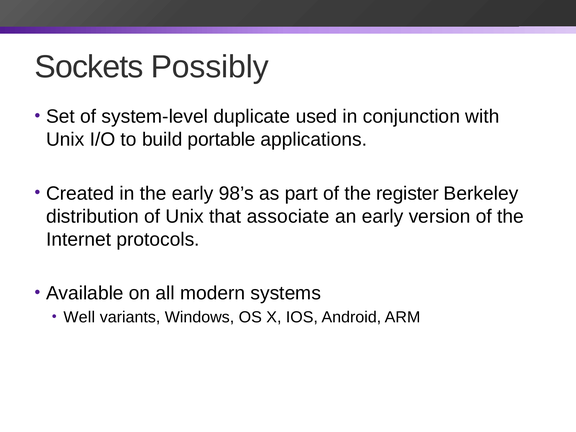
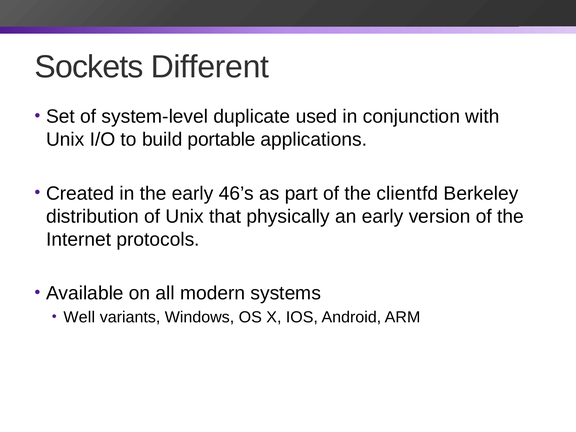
Possibly: Possibly -> Different
98’s: 98’s -> 46’s
register: register -> clientfd
associate: associate -> physically
